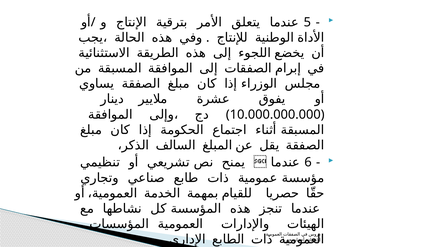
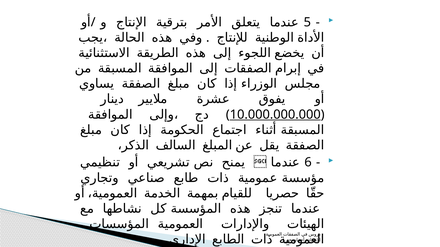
10.000.000.000 underline: none -> present
